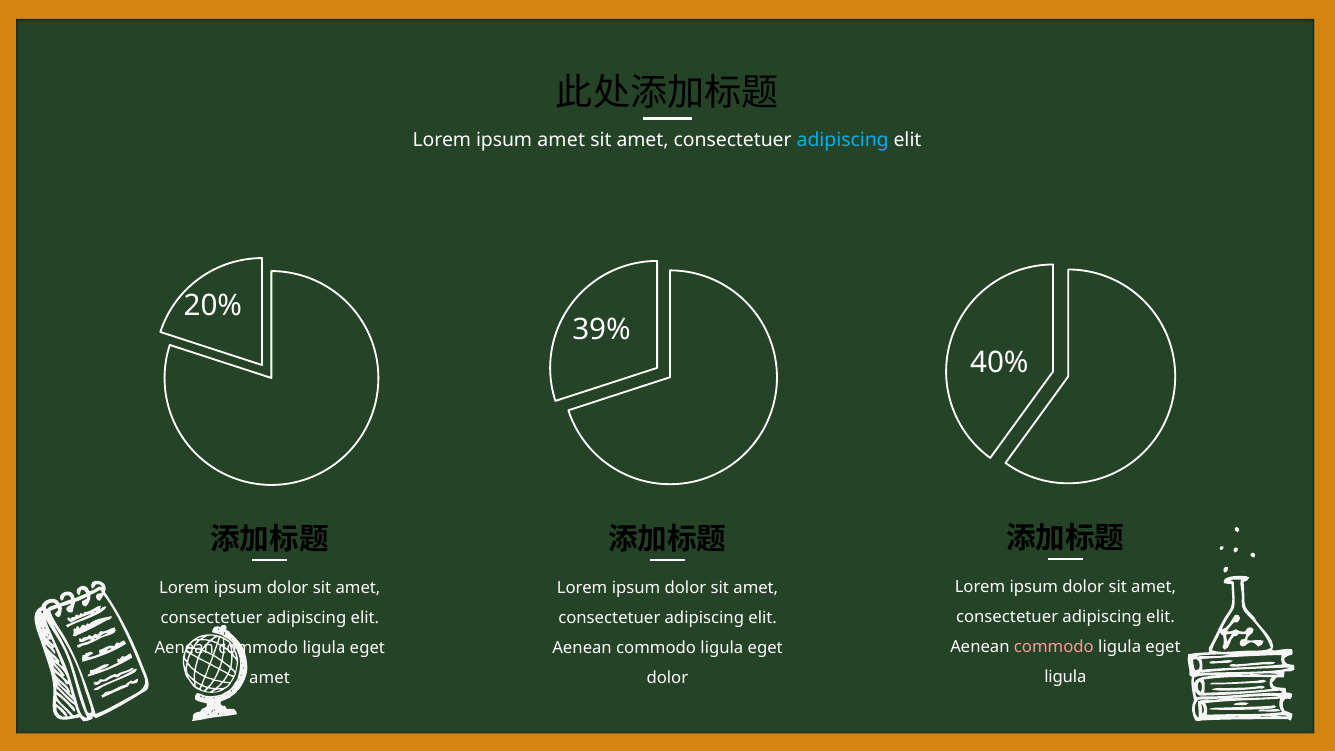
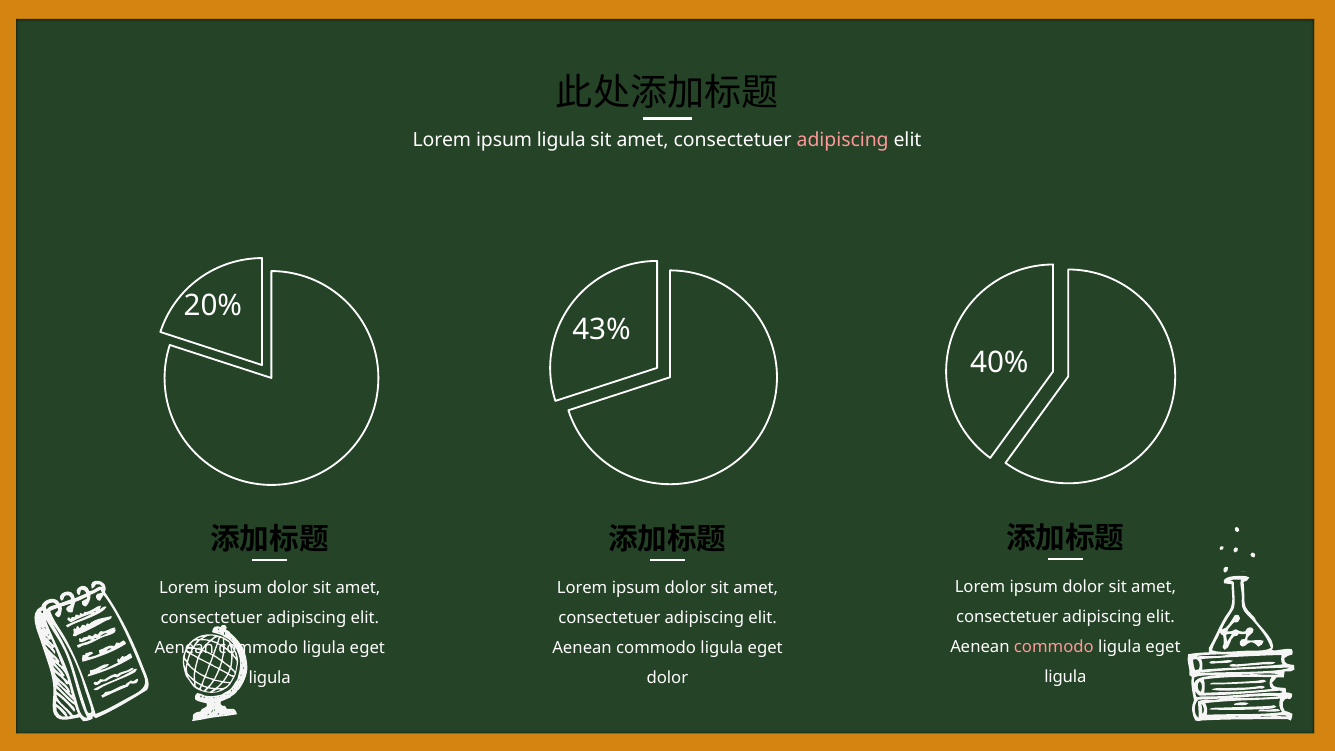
ipsum amet: amet -> ligula
adipiscing at (843, 140) colour: light blue -> pink
39%: 39% -> 43%
amet at (270, 678): amet -> ligula
